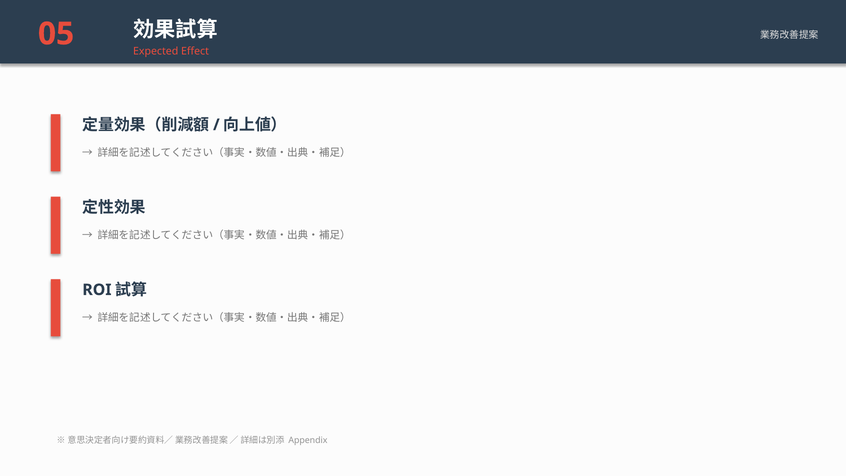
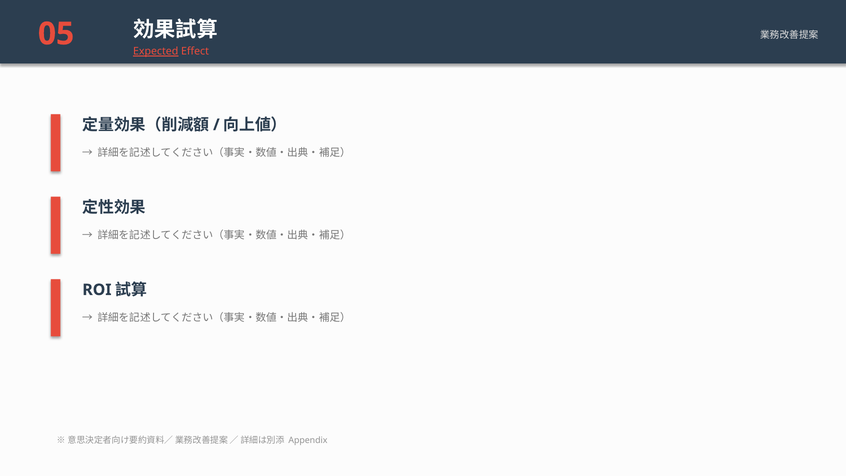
Expected underline: none -> present
